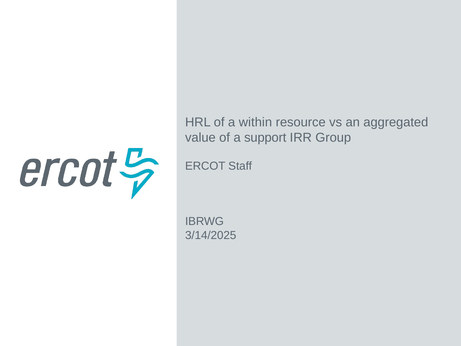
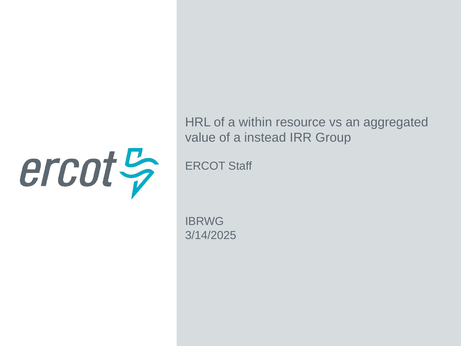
support: support -> instead
